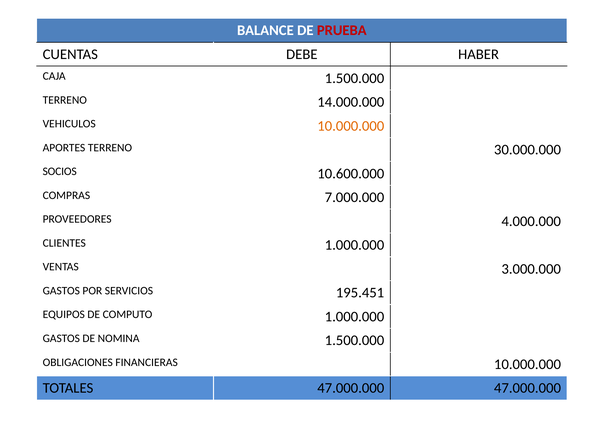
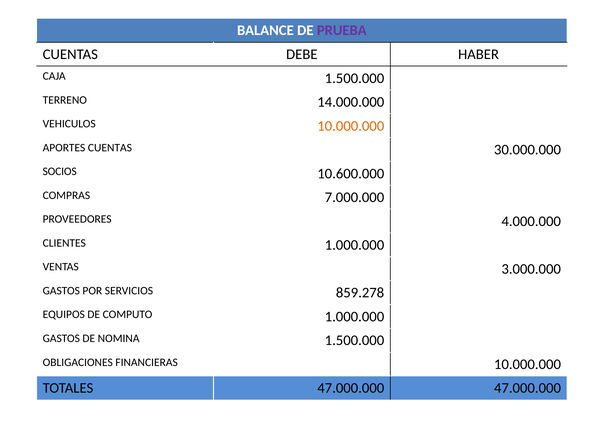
PRUEBA colour: red -> purple
APORTES TERRENO: TERRENO -> CUENTAS
195.451: 195.451 -> 859.278
